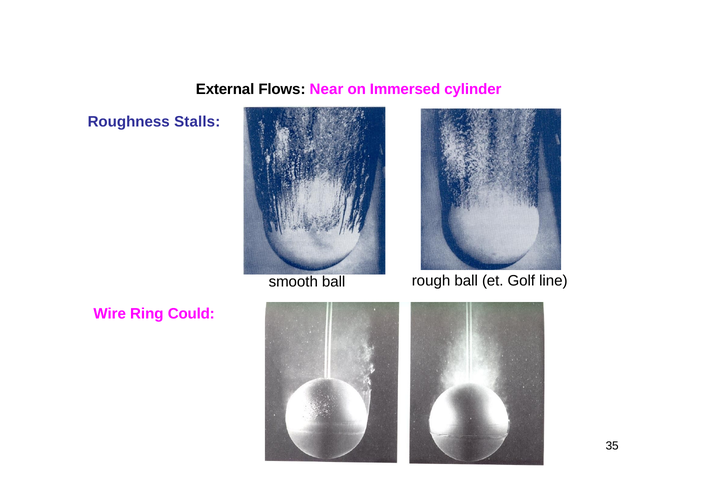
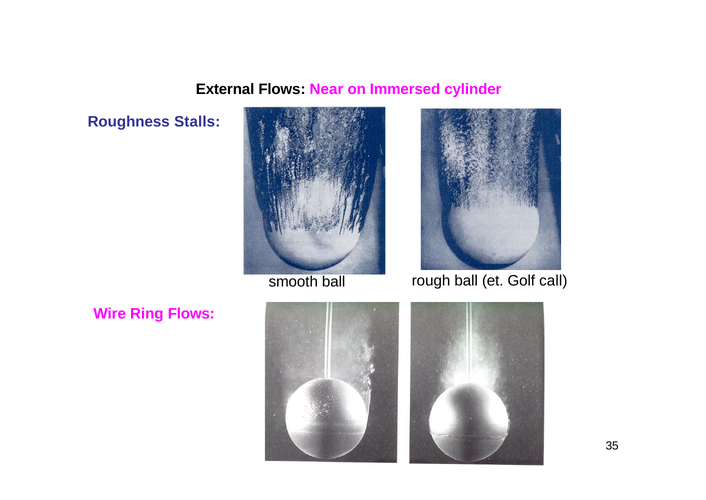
line: line -> call
Ring Could: Could -> Flows
